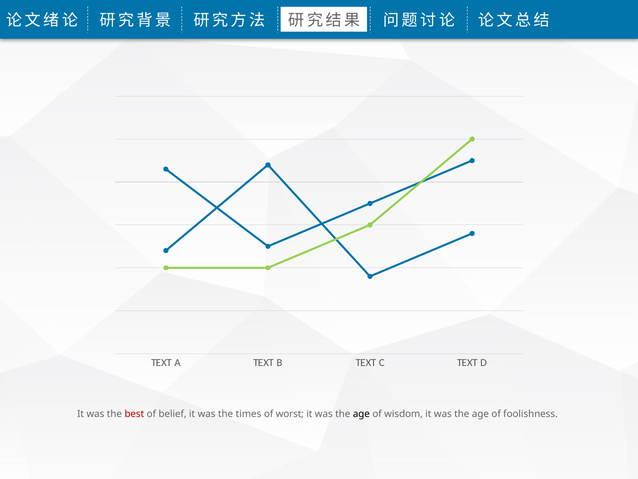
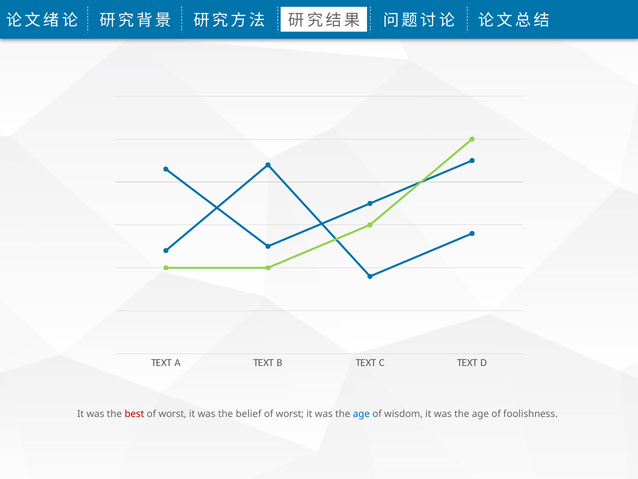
belief at (173, 414): belief -> worst
times: times -> belief
age at (361, 414) colour: black -> blue
